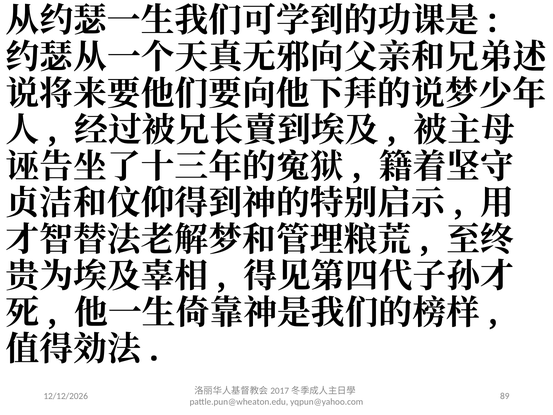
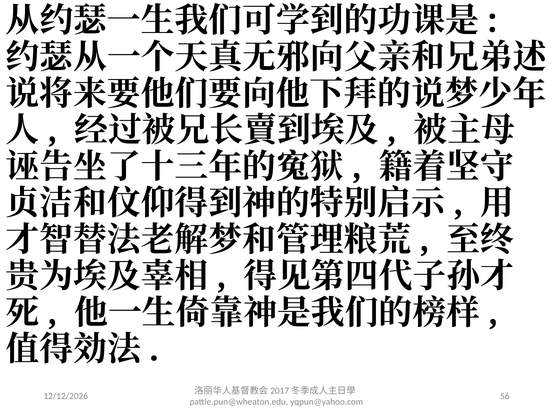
89: 89 -> 56
